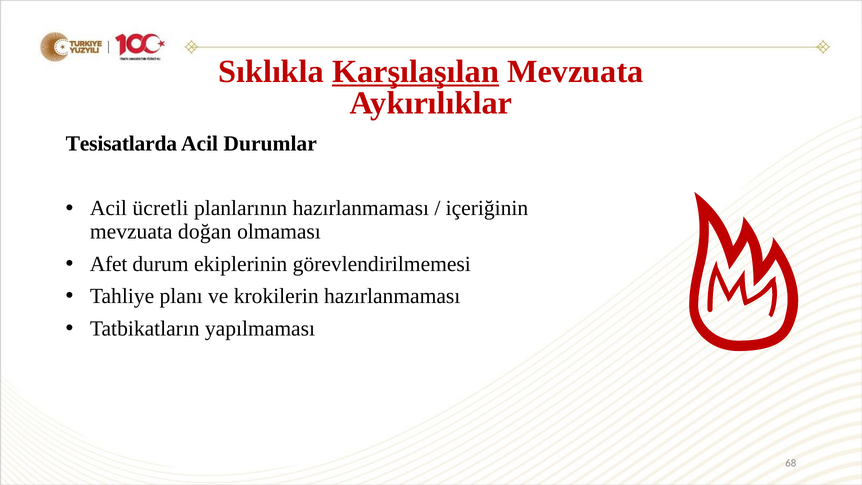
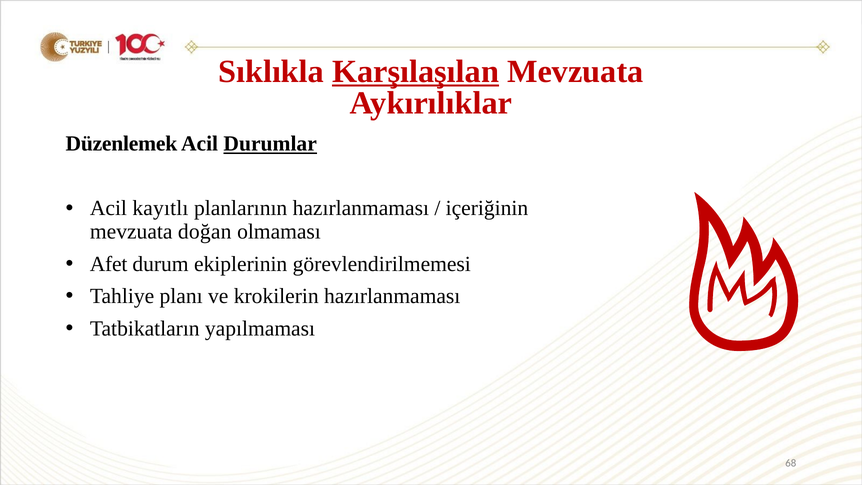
Tesisatlarda: Tesisatlarda -> Düzenlemek
Durumlar underline: none -> present
ücretli: ücretli -> kayıtlı
